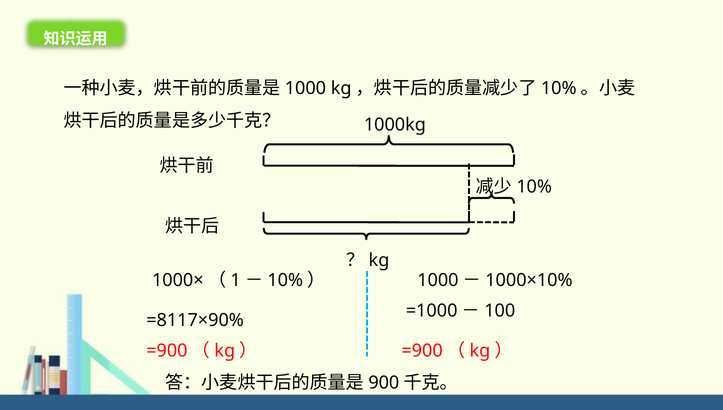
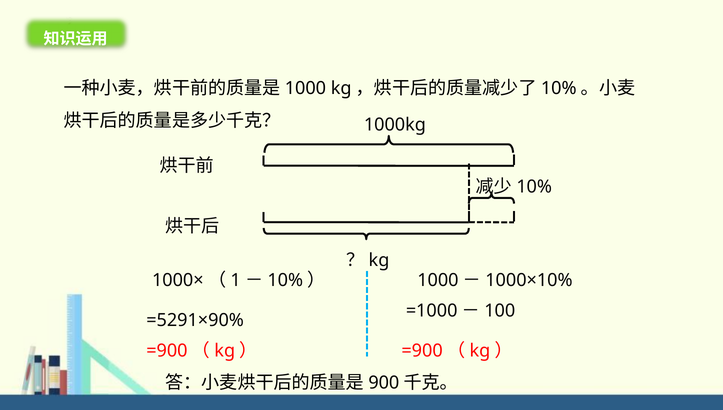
=8117×90%: =8117×90% -> =5291×90%
